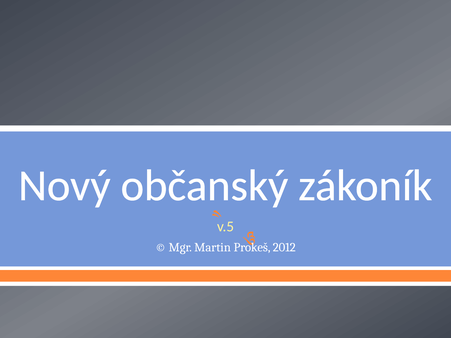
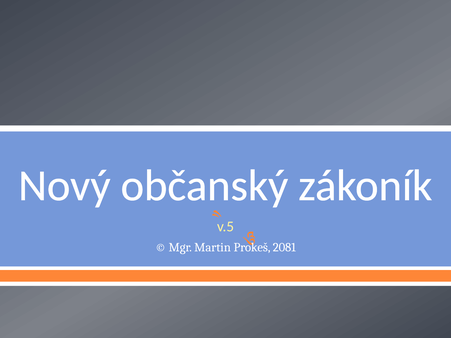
2012: 2012 -> 2081
